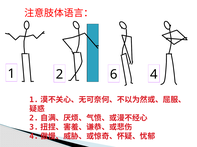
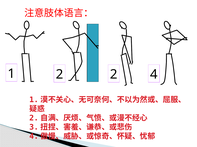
2 6: 6 -> 2
